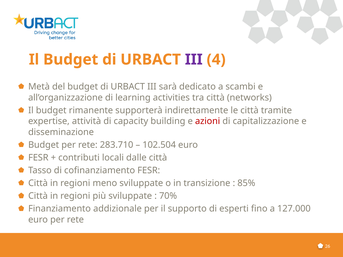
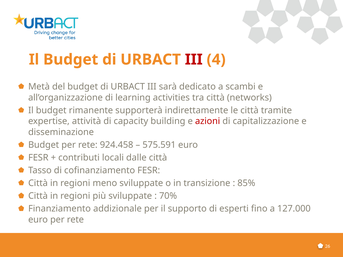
III at (194, 59) colour: purple -> red
283.710: 283.710 -> 924.458
102.504: 102.504 -> 575.591
